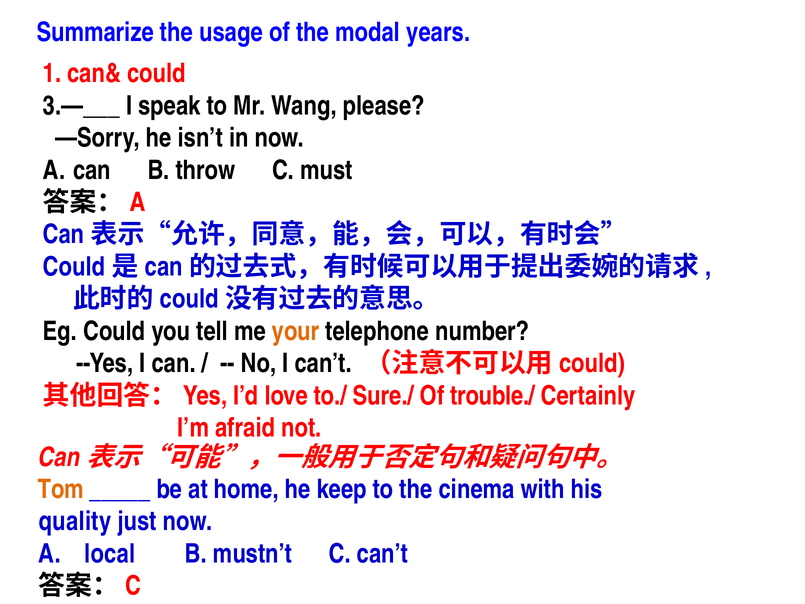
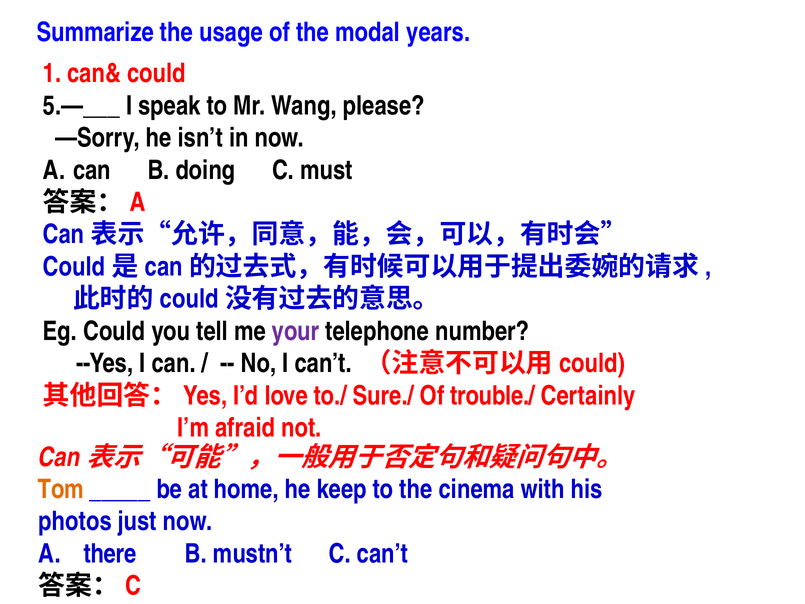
3.—___: 3.—___ -> 5.—___
throw: throw -> doing
your colour: orange -> purple
quality: quality -> photos
local: local -> there
